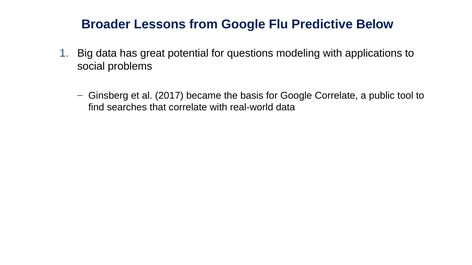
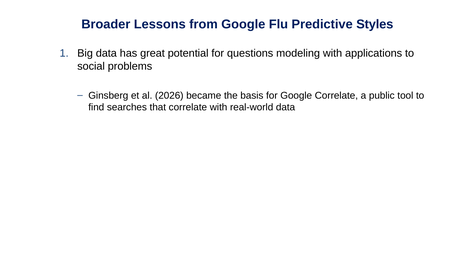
Below: Below -> Styles
2017: 2017 -> 2026
